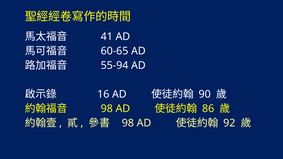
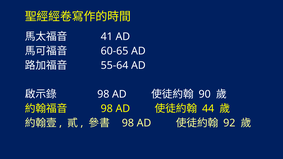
55-94: 55-94 -> 55-64
16 at (103, 94): 16 -> 98
86: 86 -> 44
